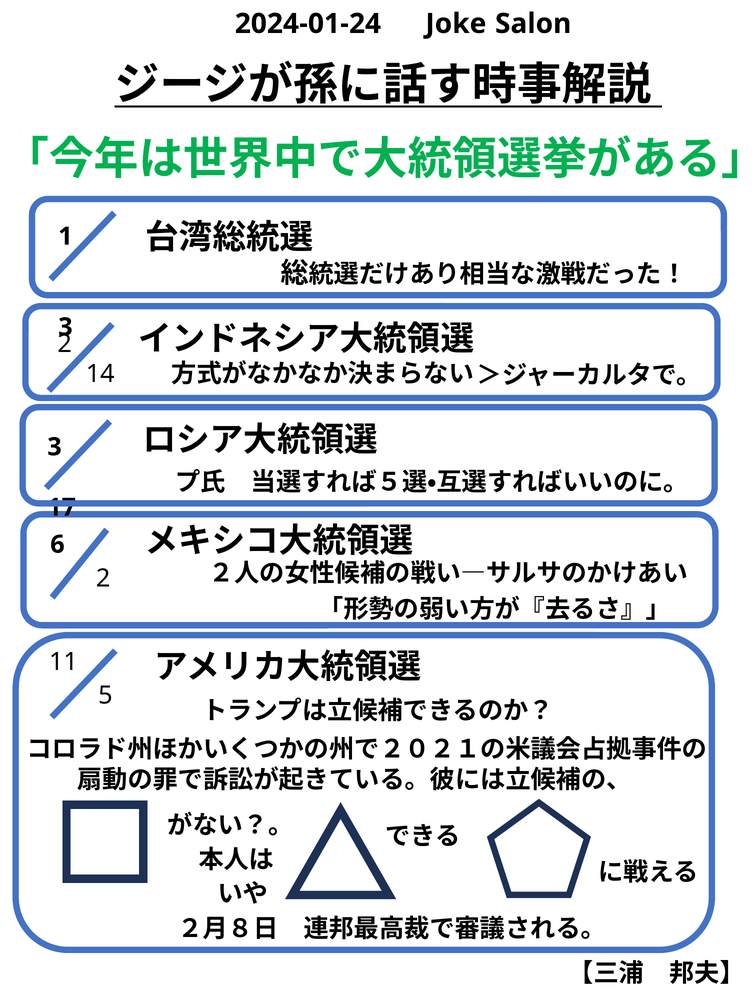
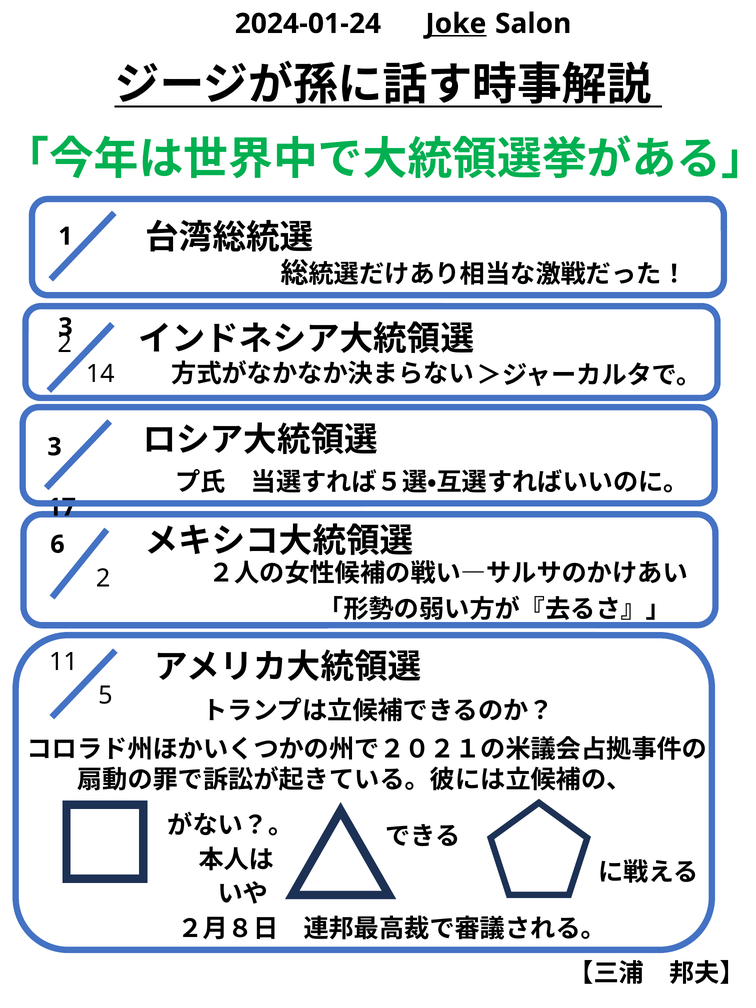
Joke underline: none -> present
